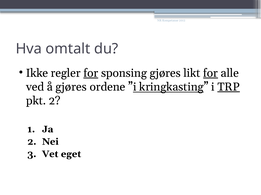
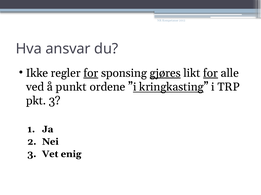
omtalt: omtalt -> ansvar
gjøres at (165, 73) underline: none -> present
å gjøres: gjøres -> punkt
TRP underline: present -> none
pkt 2: 2 -> 3
eget: eget -> enig
